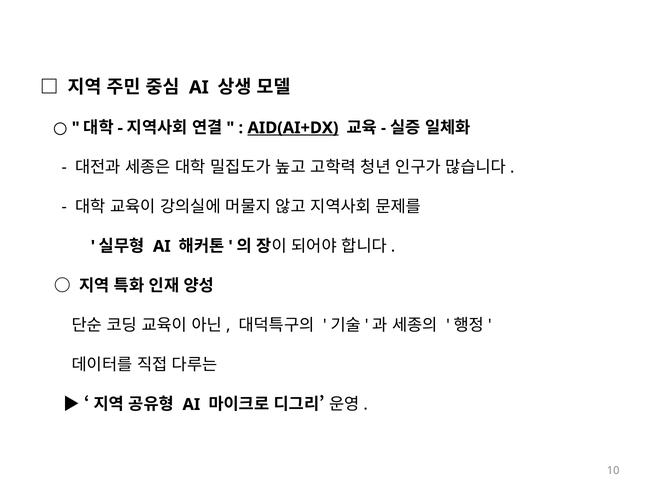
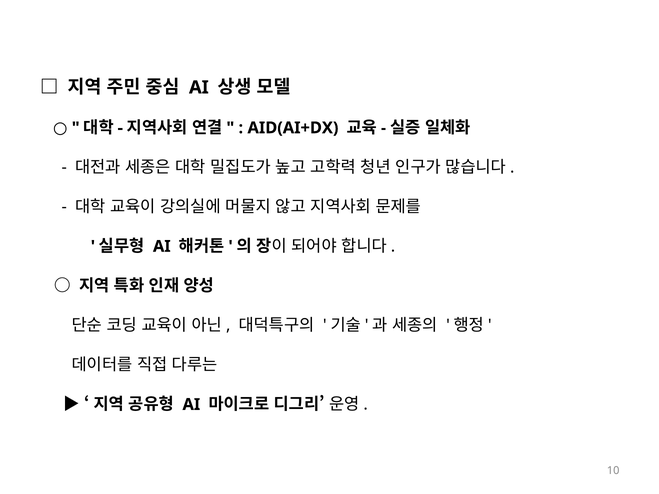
AID(AI+DX underline: present -> none
